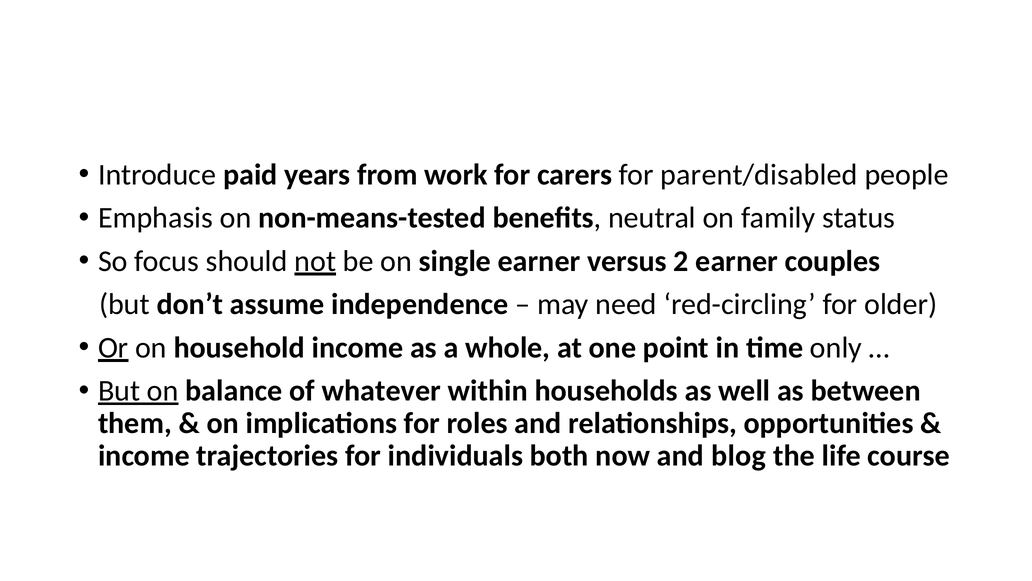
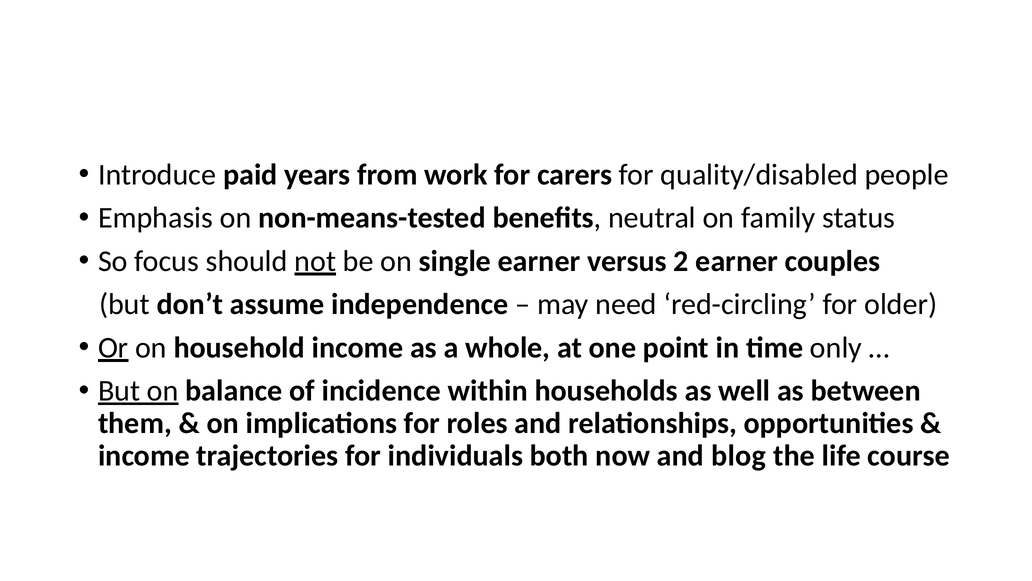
parent/disabled: parent/disabled -> quality/disabled
whatever: whatever -> incidence
